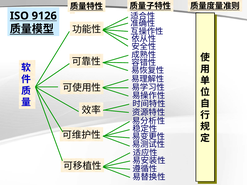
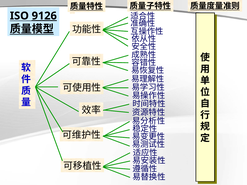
9126 underline: none -> present
